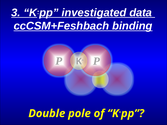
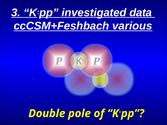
binding: binding -> various
